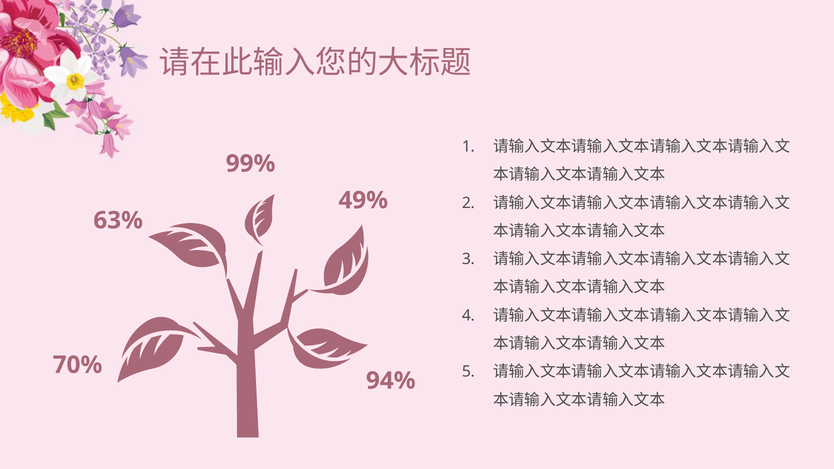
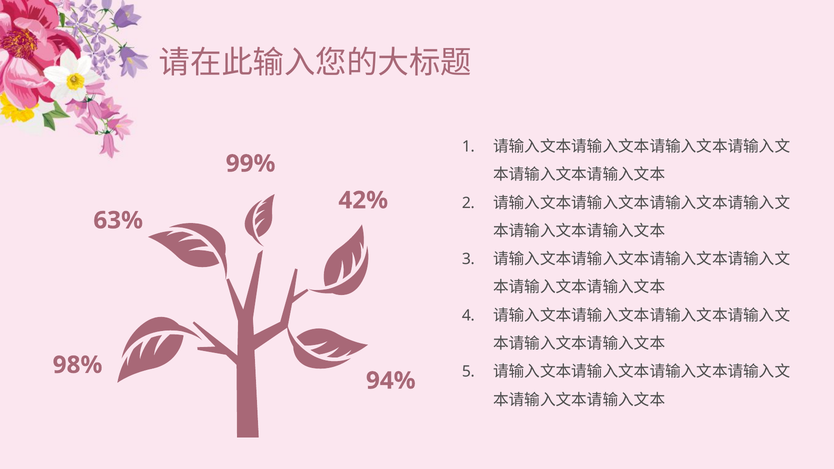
49%: 49% -> 42%
70%: 70% -> 98%
